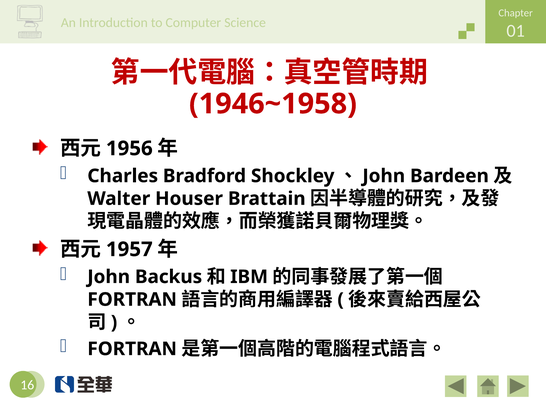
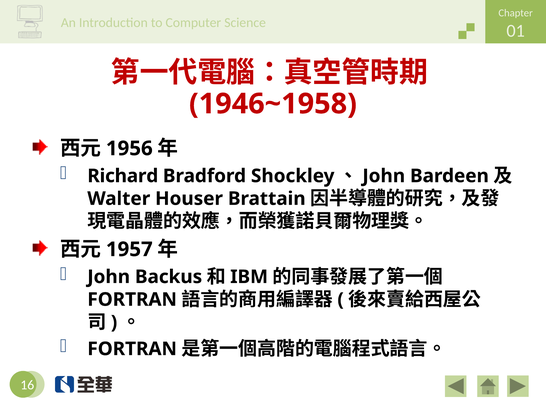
Charles: Charles -> Richard
